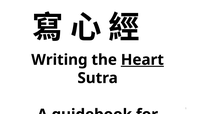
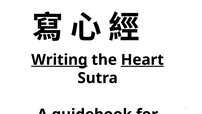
Writing underline: none -> present
